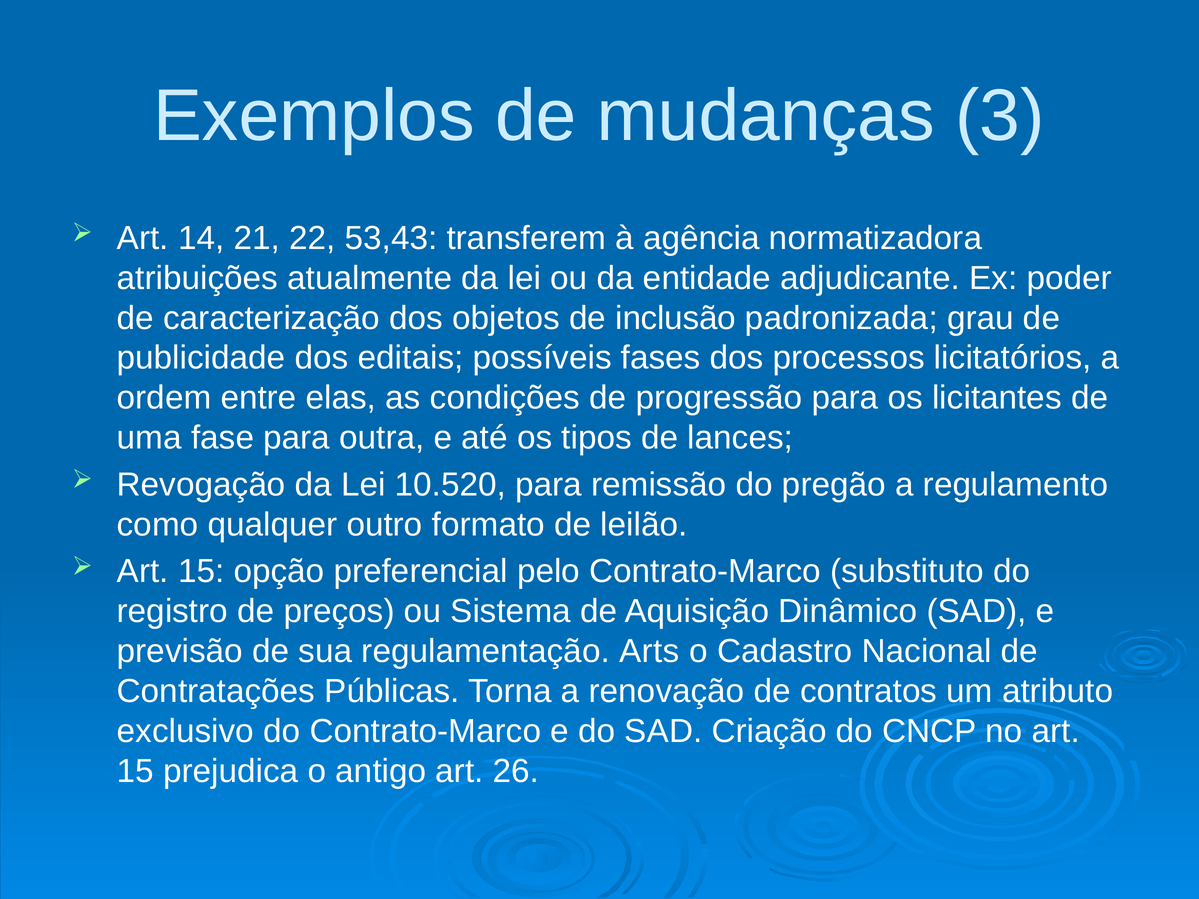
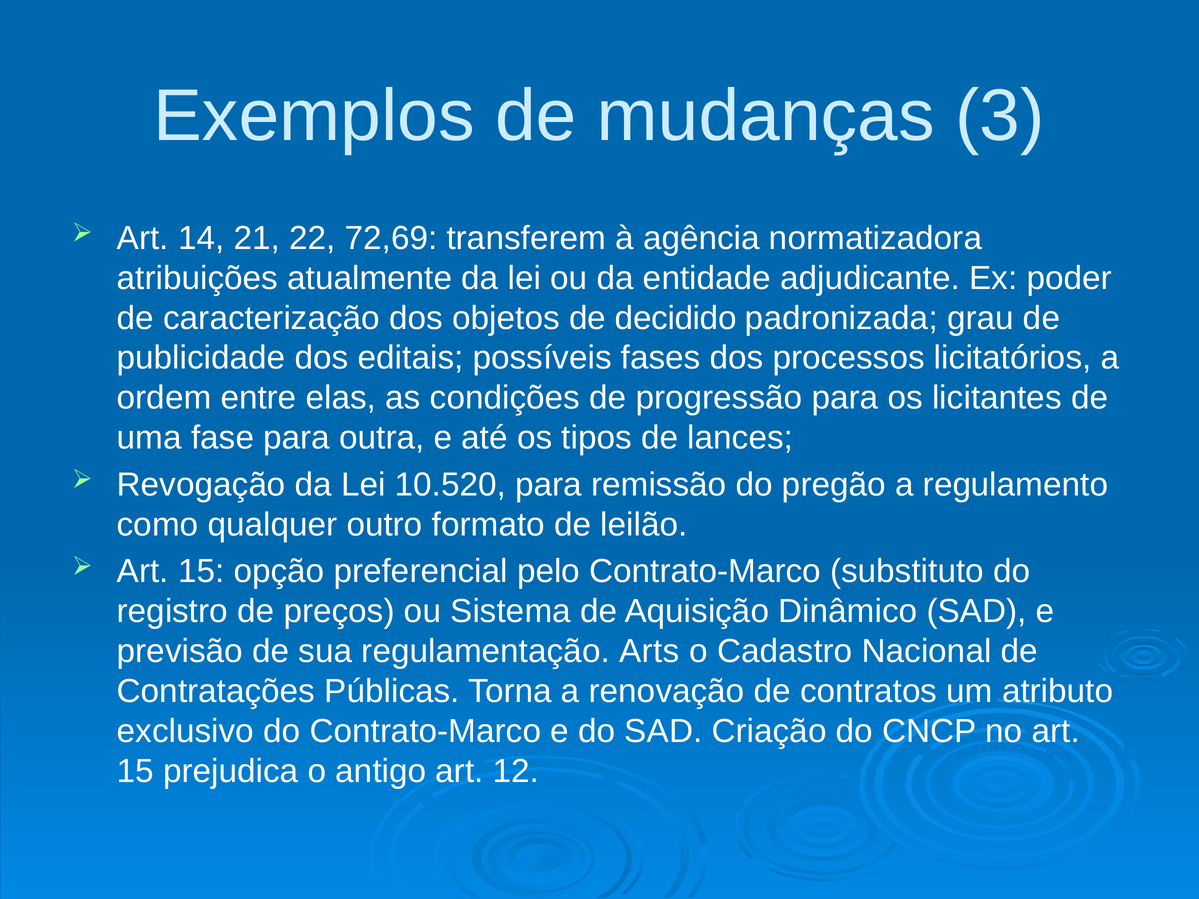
53,43: 53,43 -> 72,69
inclusão: inclusão -> decidido
26: 26 -> 12
